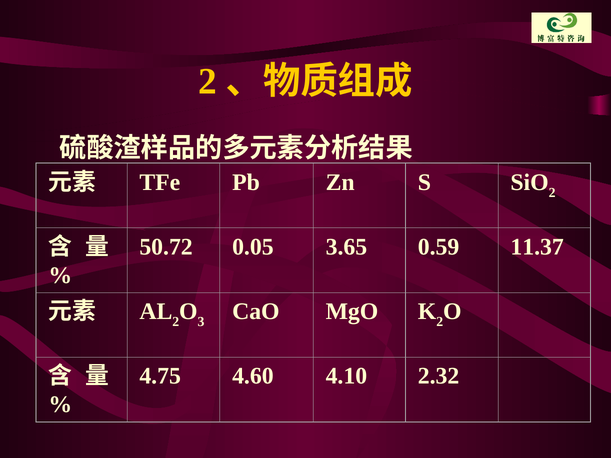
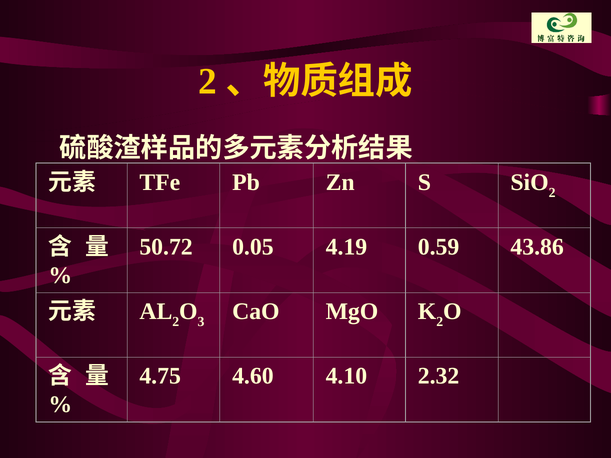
3.65: 3.65 -> 4.19
11.37: 11.37 -> 43.86
